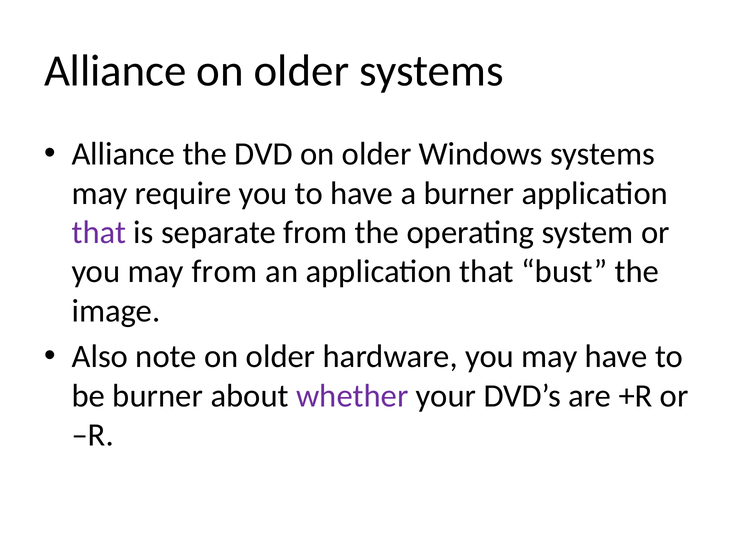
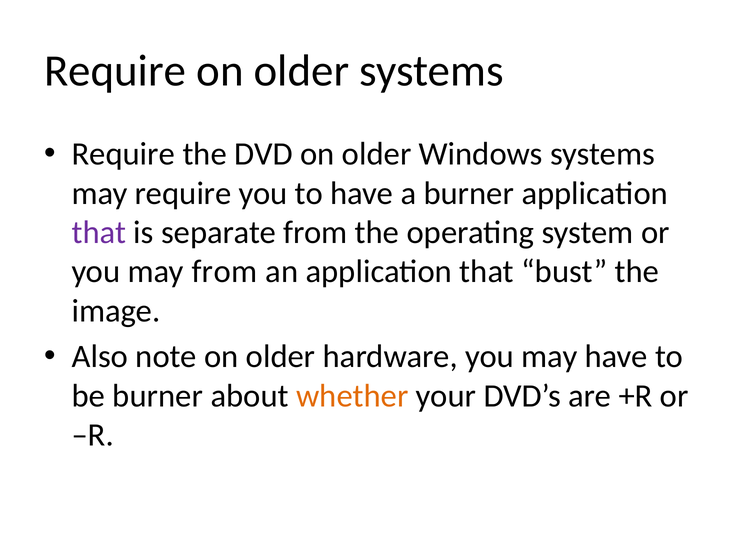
Alliance at (115, 71): Alliance -> Require
Alliance at (123, 154): Alliance -> Require
whether colour: purple -> orange
